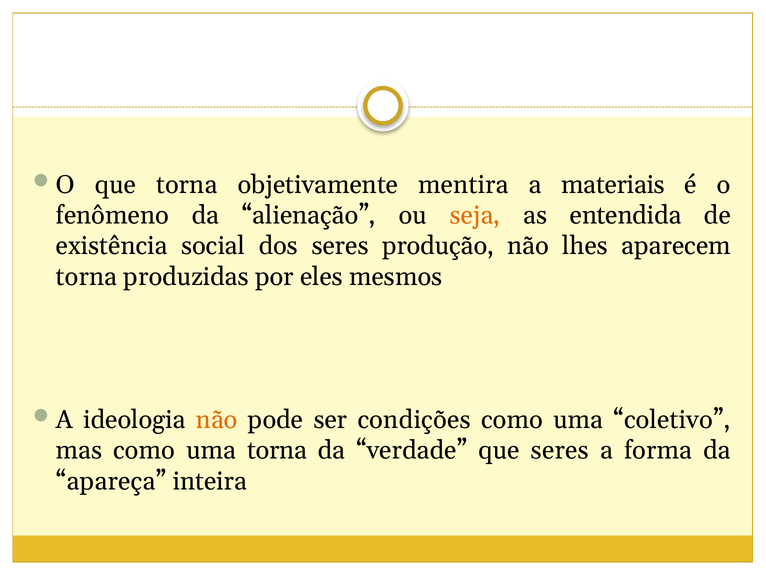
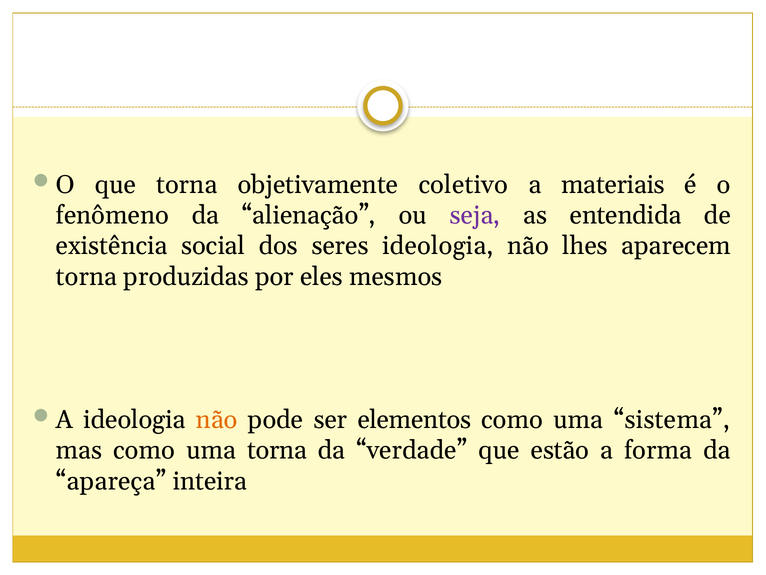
mentira: mentira -> coletivo
seja colour: orange -> purple
seres produção: produção -> ideologia
condições: condições -> elementos
coletivo: coletivo -> sistema
que seres: seres -> estão
